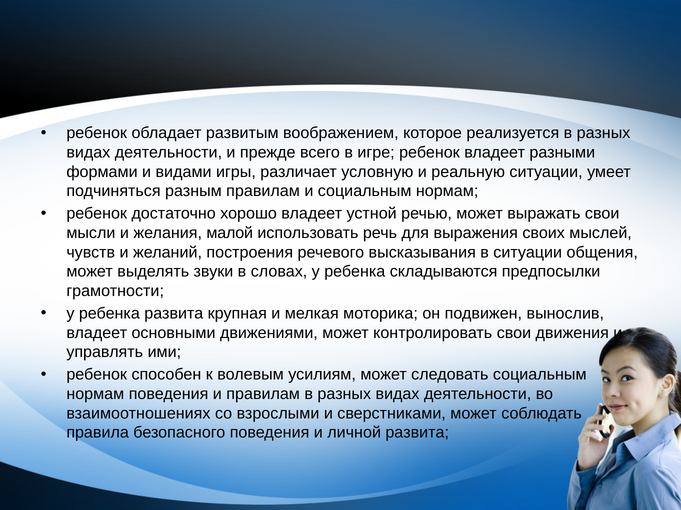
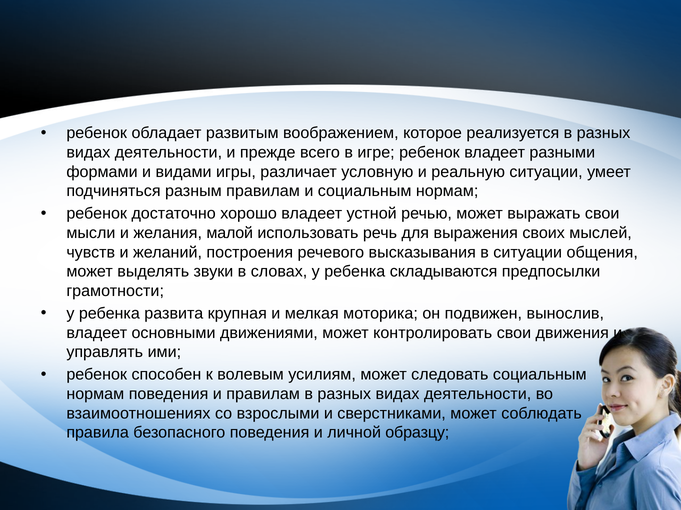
личной развита: развита -> образцу
